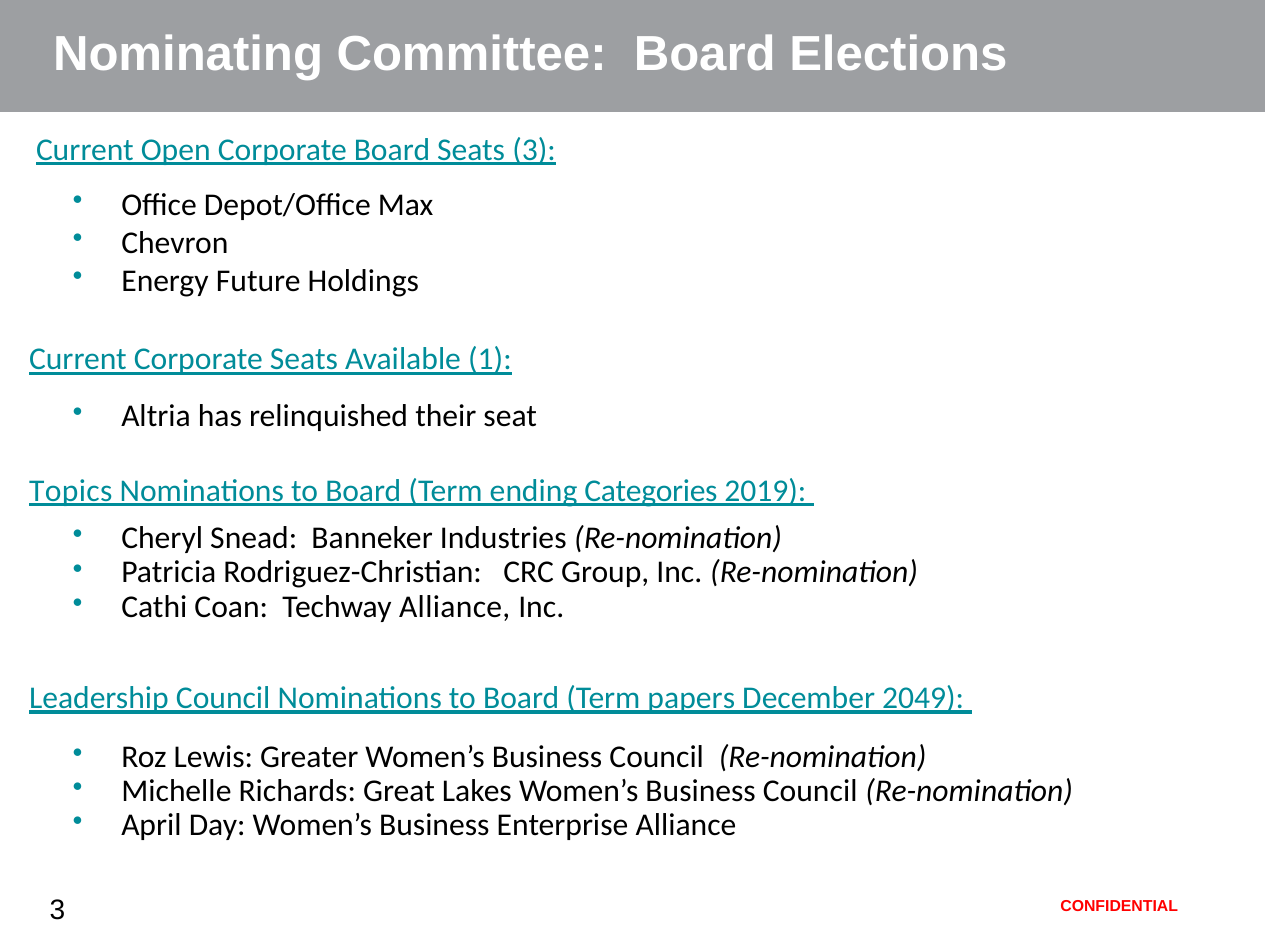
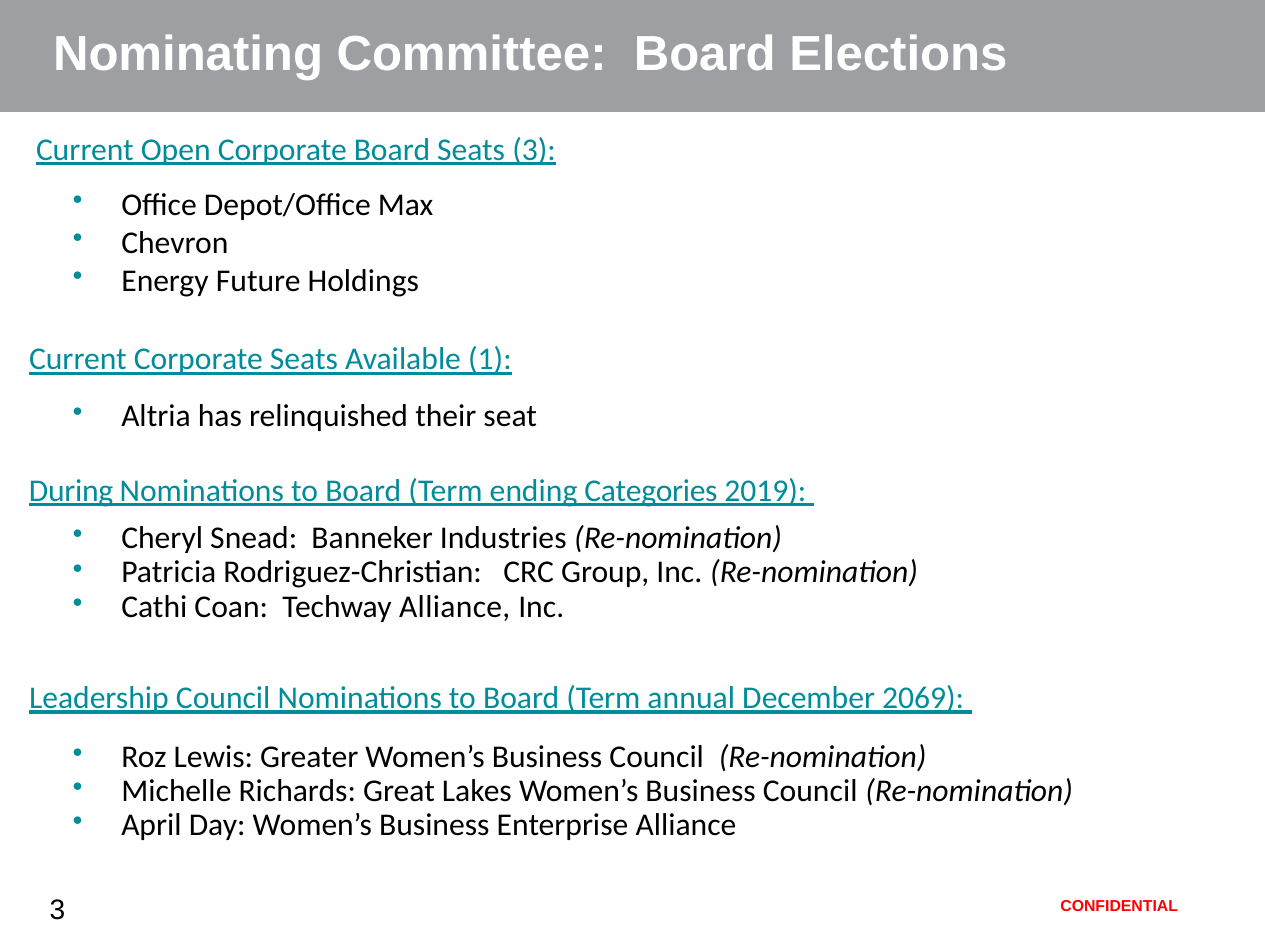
Topics: Topics -> During
papers: papers -> annual
2049: 2049 -> 2069
